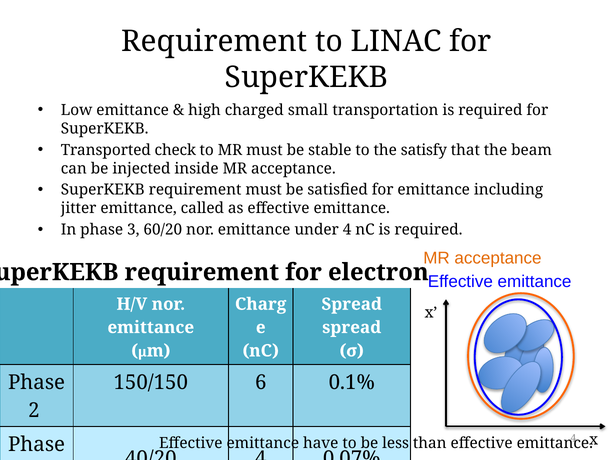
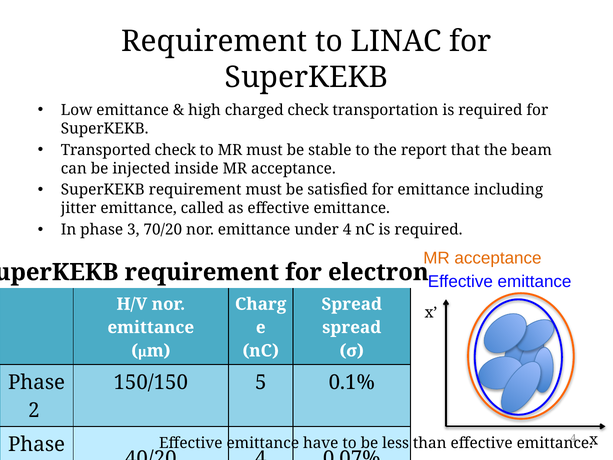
charged small: small -> check
satisfy: satisfy -> report
60/20: 60/20 -> 70/20
6: 6 -> 5
